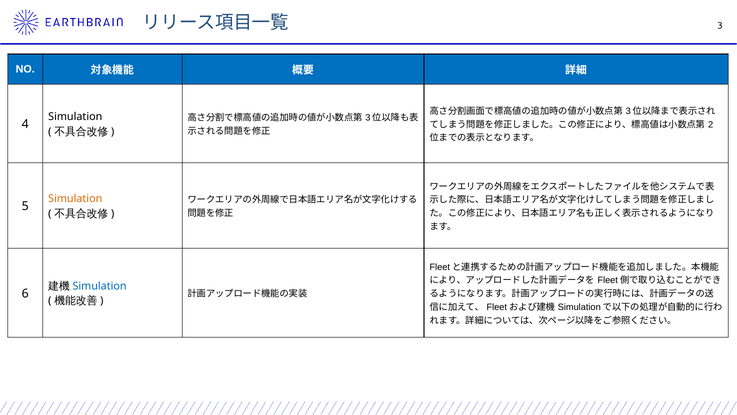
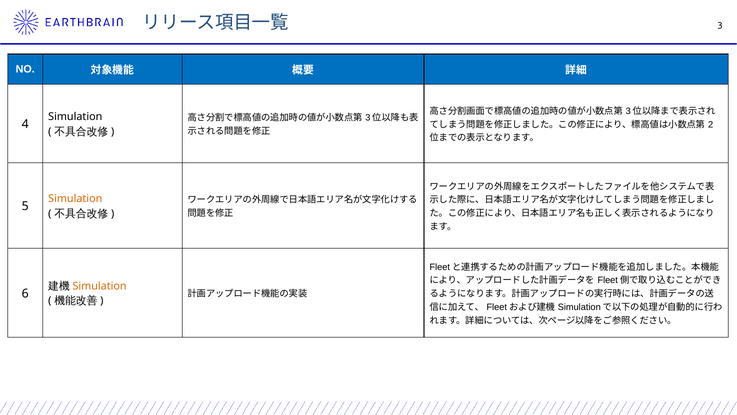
Simulation at (100, 286) colour: blue -> orange
